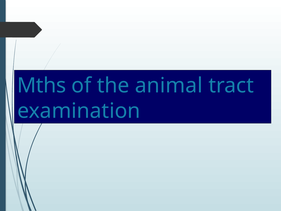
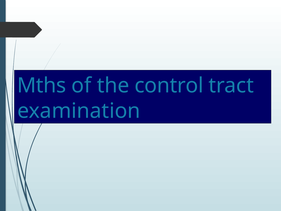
animal: animal -> control
